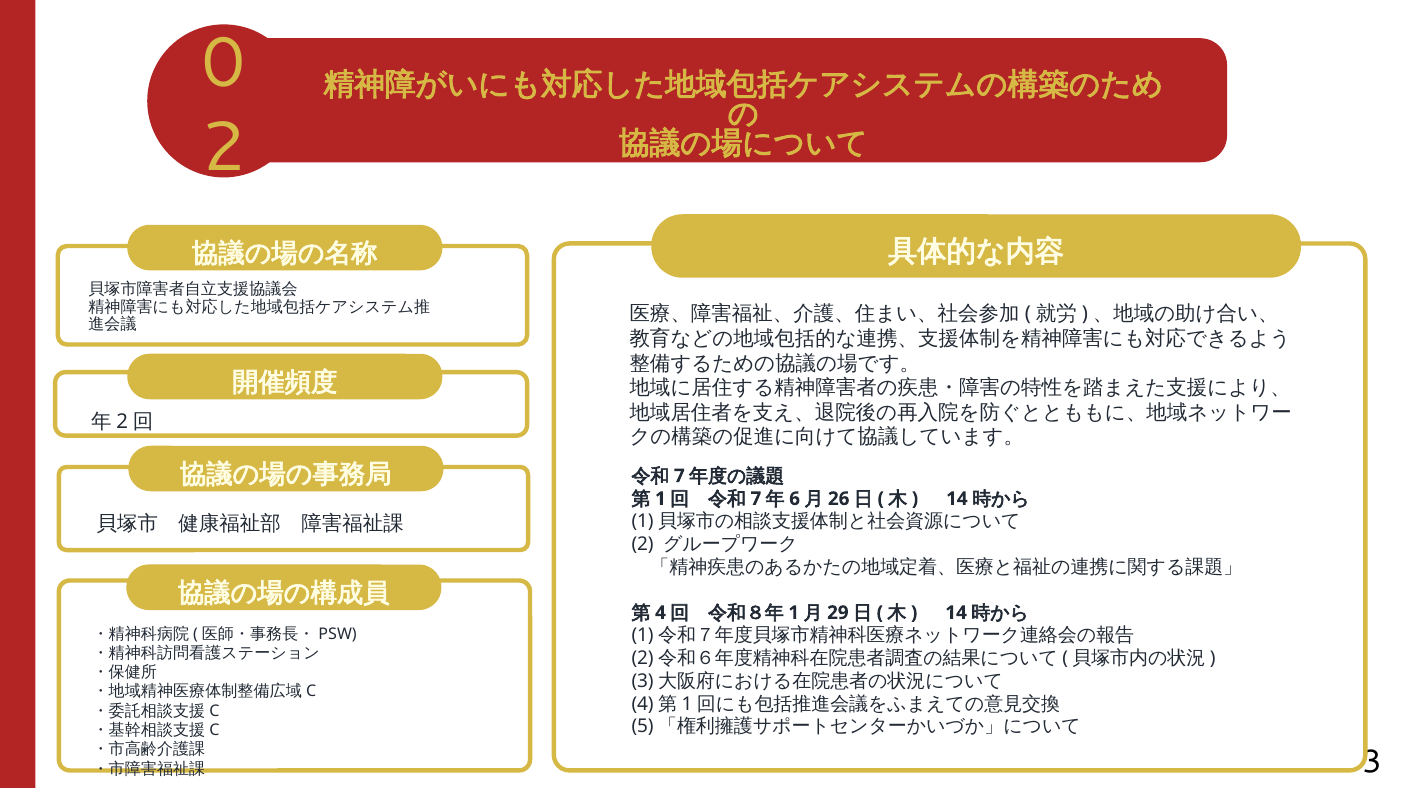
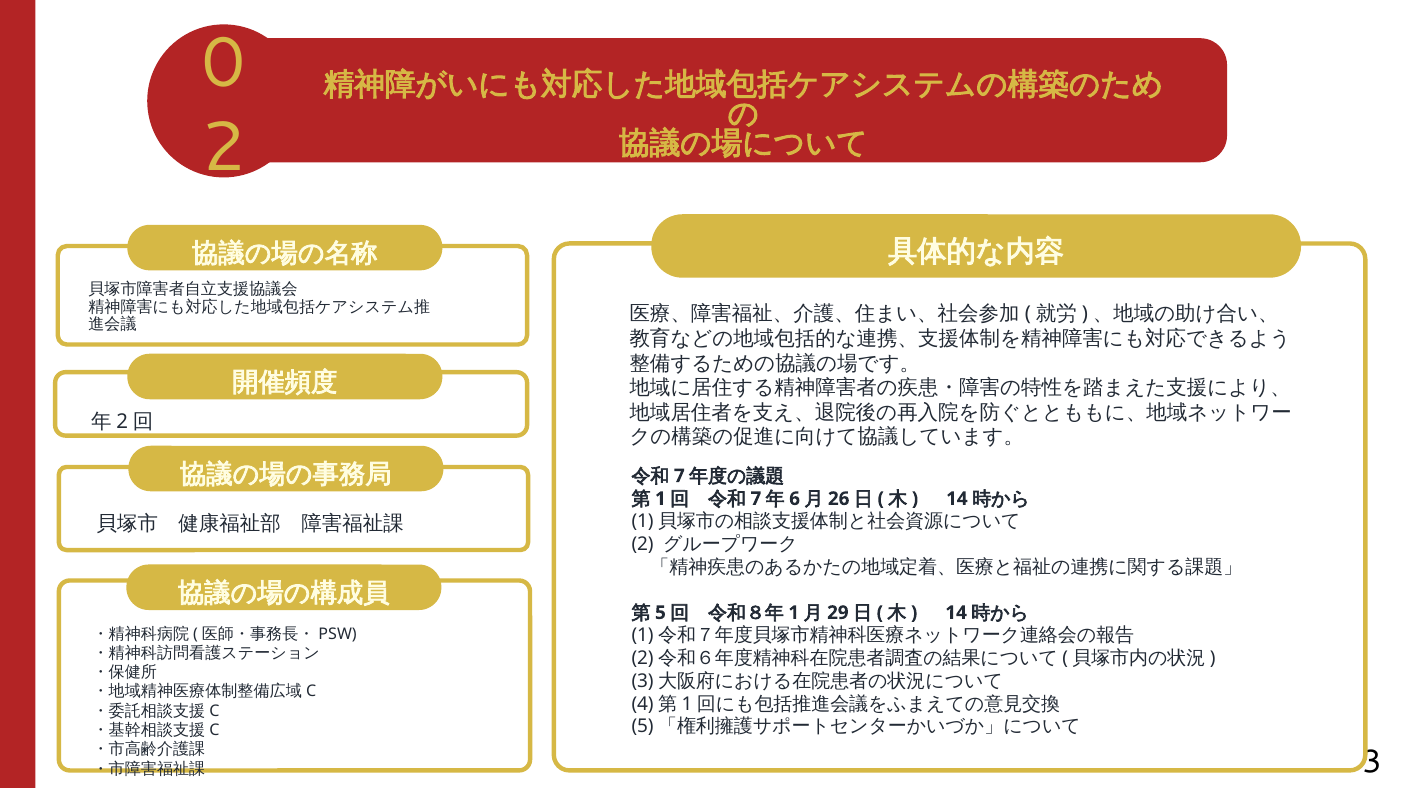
4: 4 -> 5
